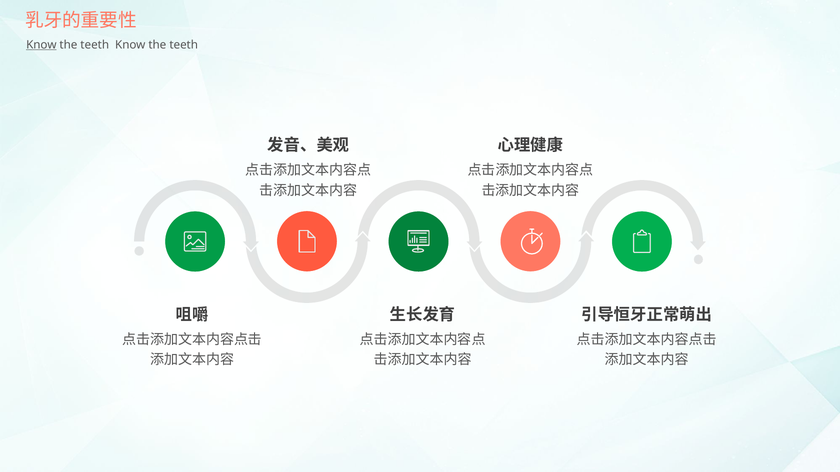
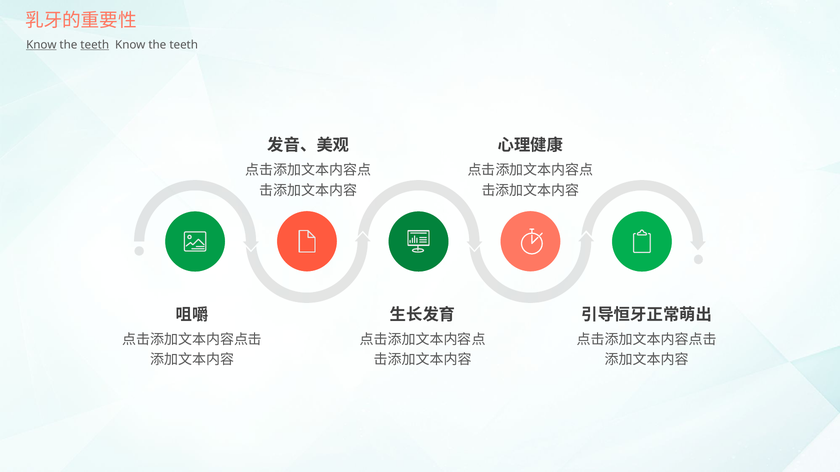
teeth at (95, 45) underline: none -> present
